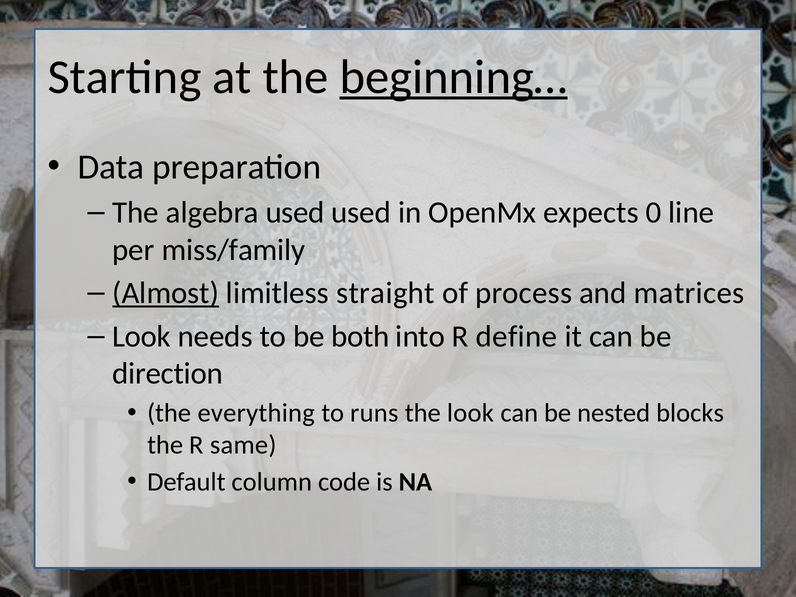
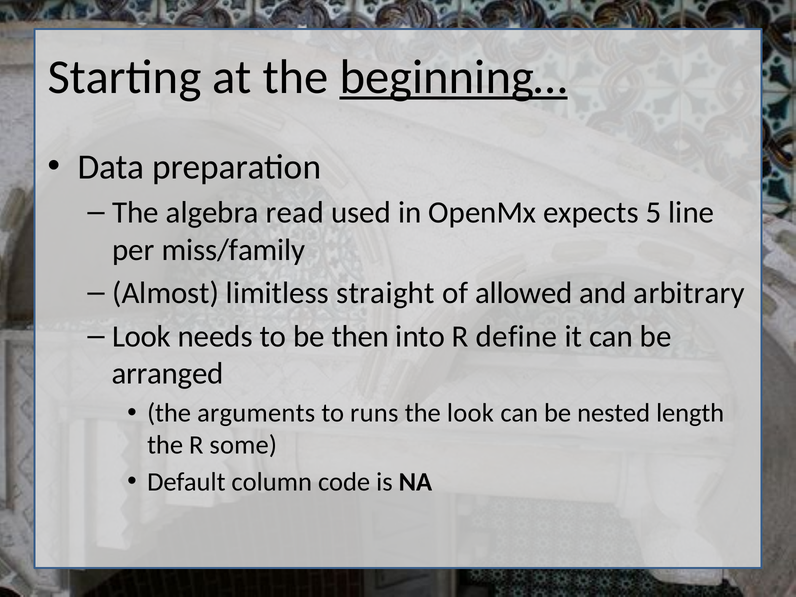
algebra used: used -> read
0: 0 -> 5
Almost underline: present -> none
process: process -> allowed
matrices: matrices -> arbitrary
both: both -> then
direction: direction -> arranged
everything: everything -> arguments
blocks: blocks -> length
same: same -> some
